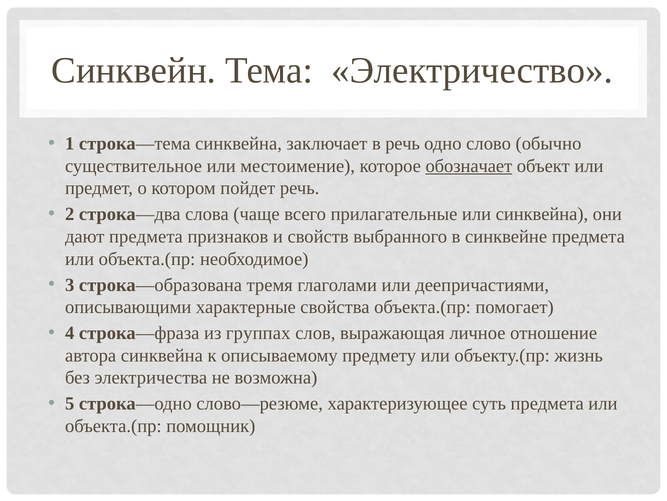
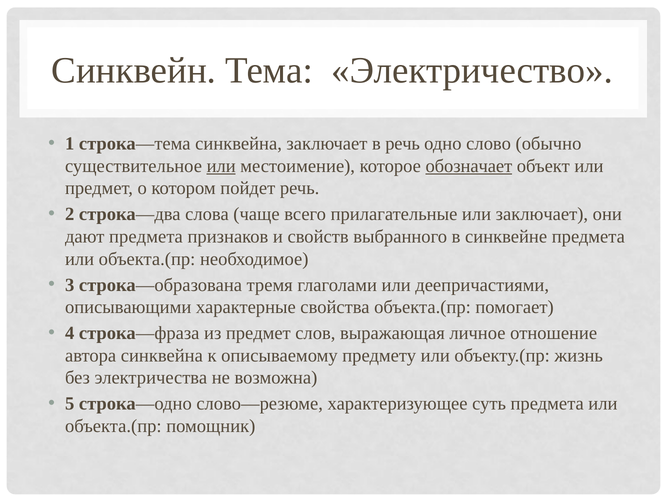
или at (221, 166) underline: none -> present
или синквейна: синквейна -> заключает
из группах: группах -> предмет
